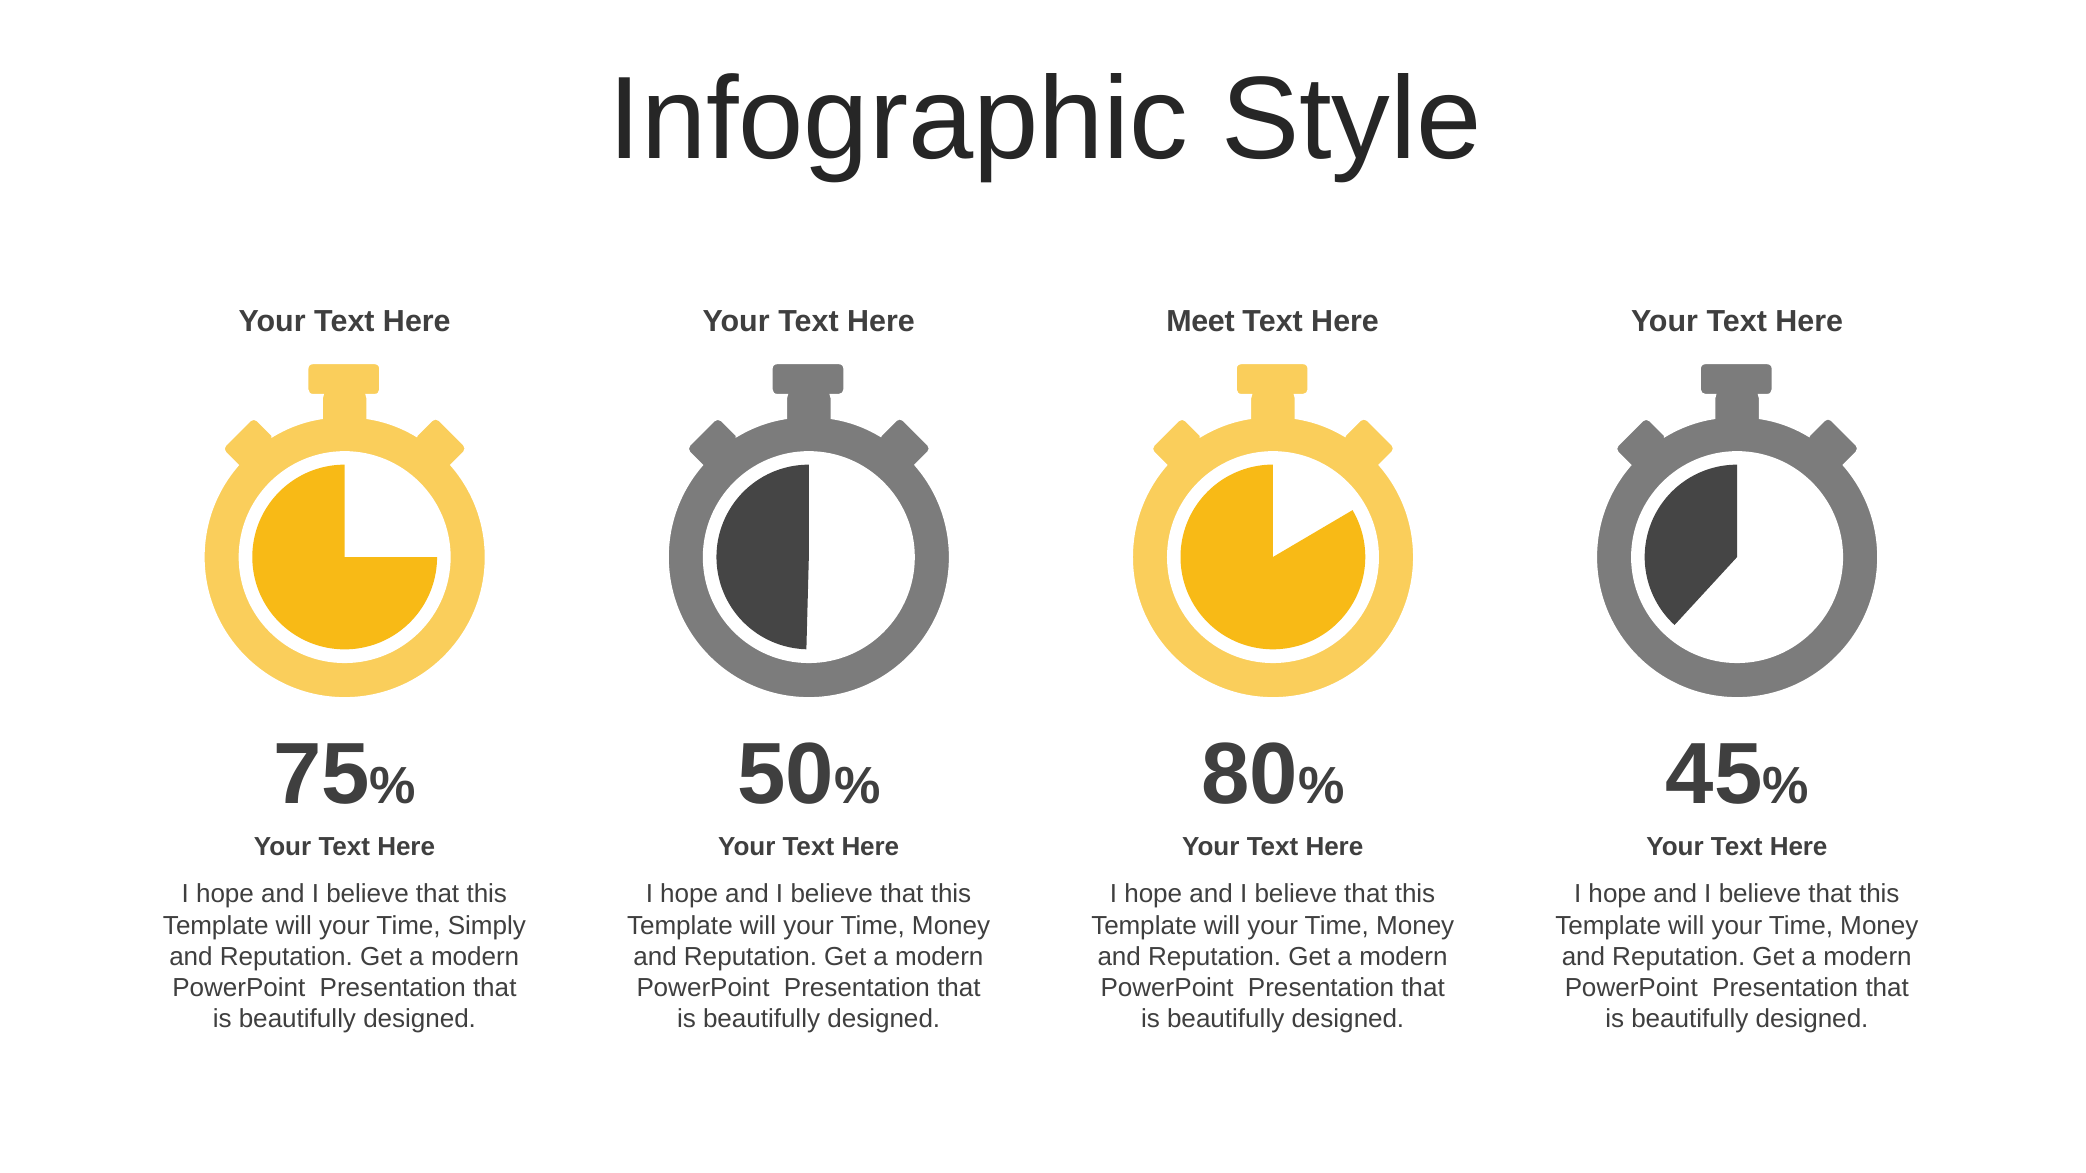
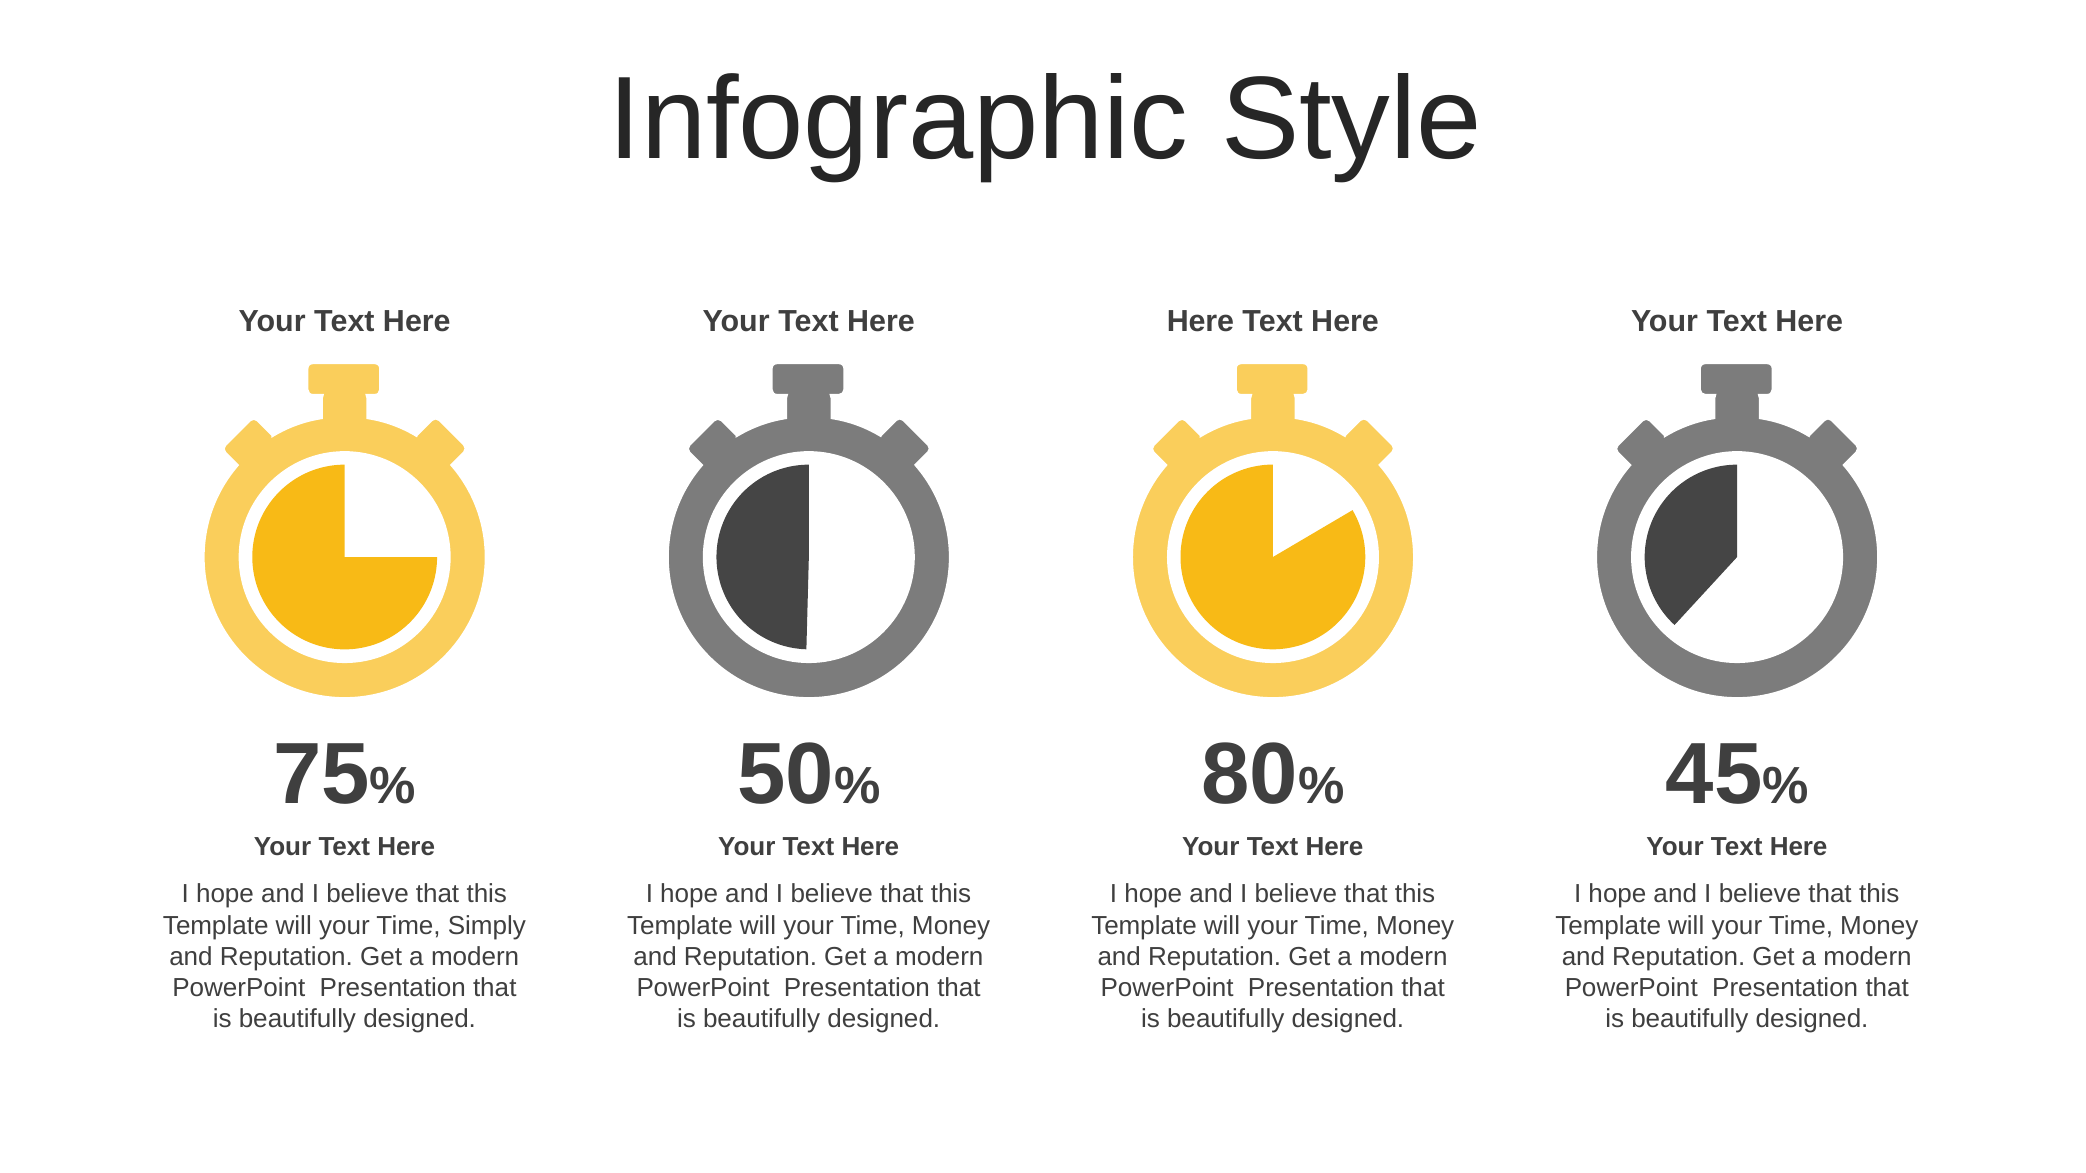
Meet at (1201, 322): Meet -> Here
